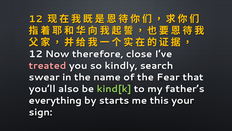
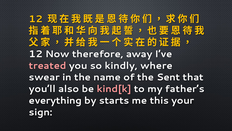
close: close -> away
search: search -> where
Fear: Fear -> Sent
kind[k colour: light green -> pink
